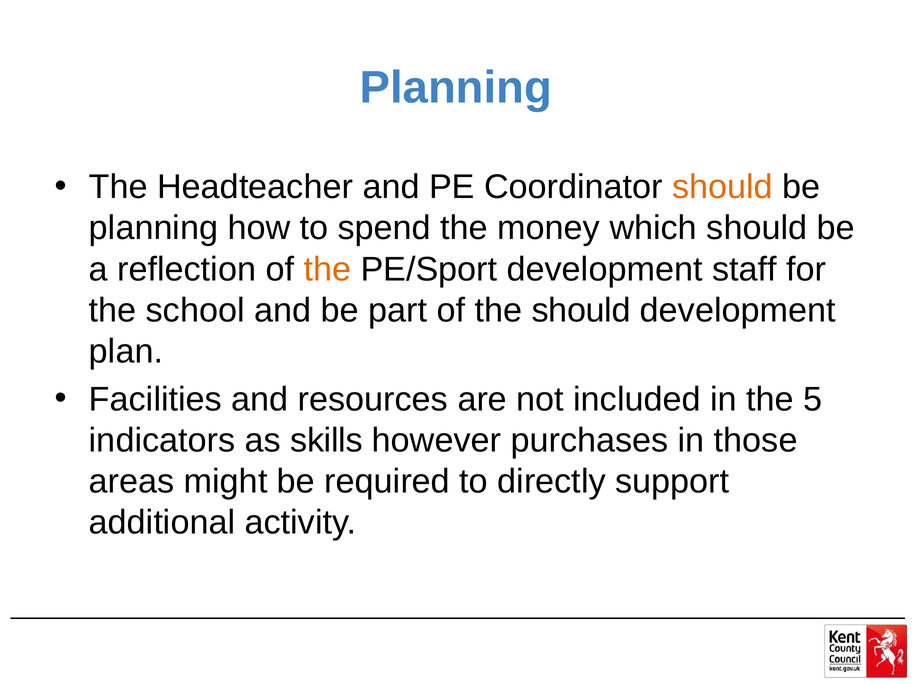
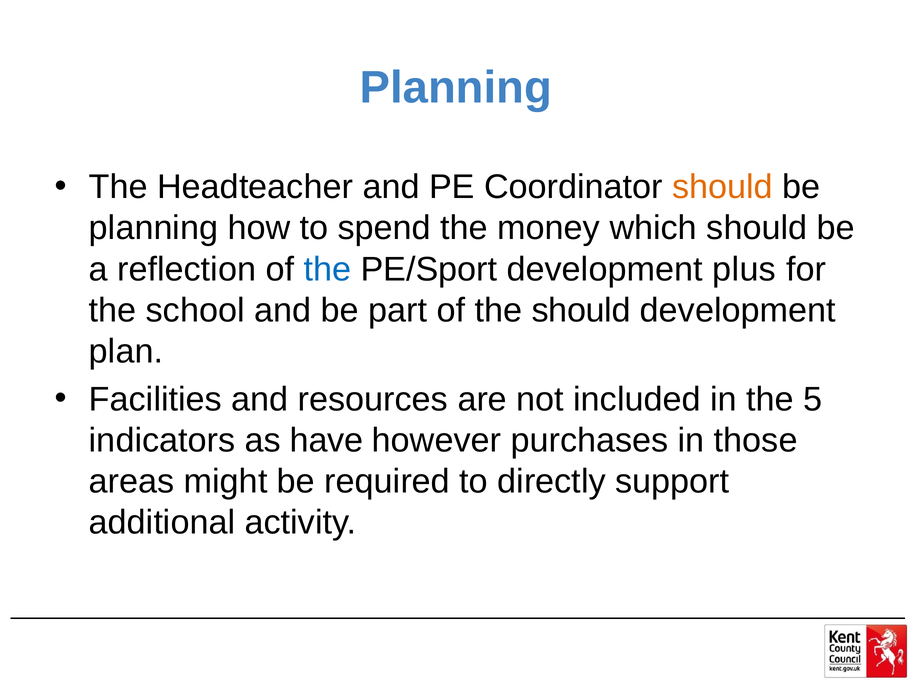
the at (327, 269) colour: orange -> blue
staff: staff -> plus
skills: skills -> have
